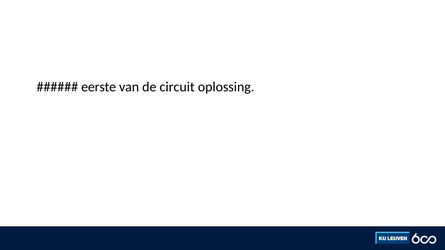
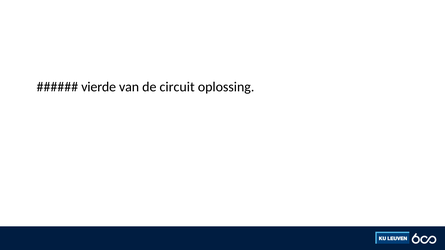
eerste: eerste -> vierde
